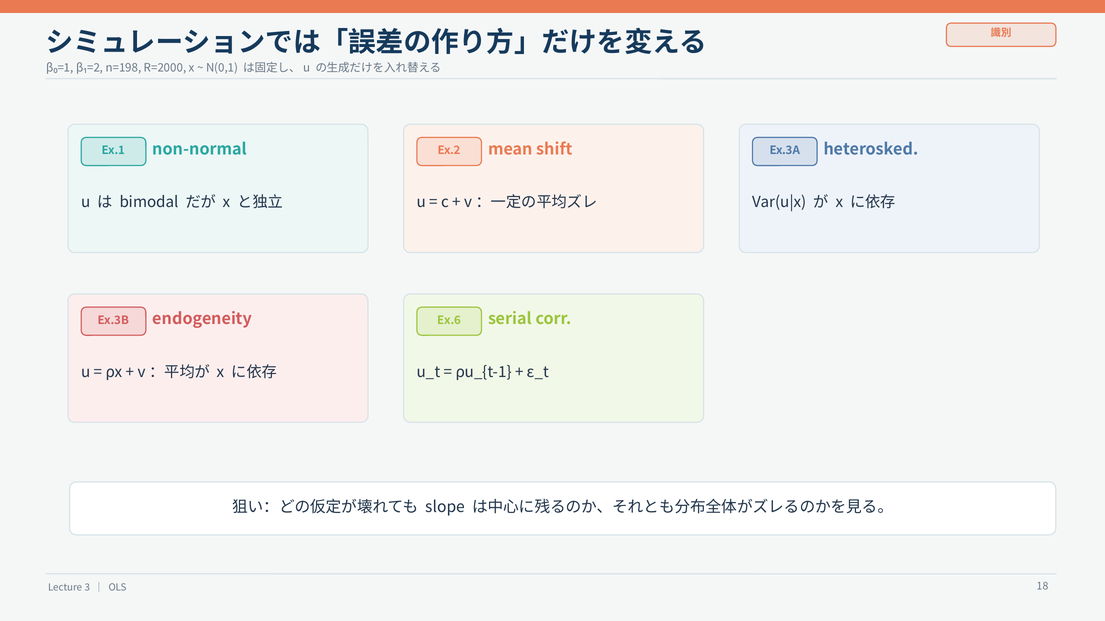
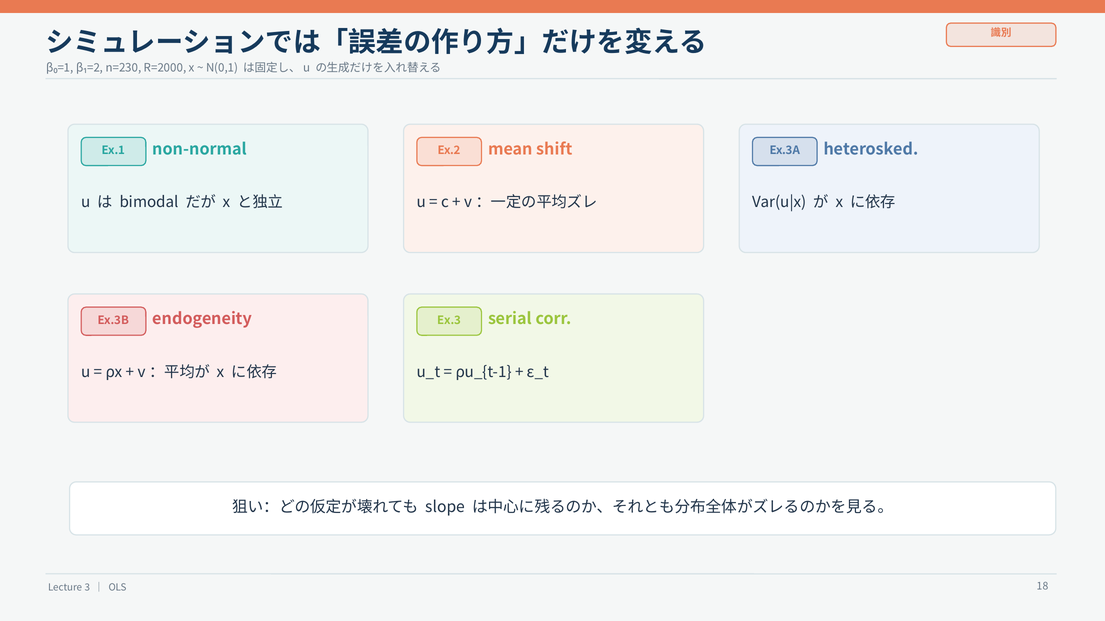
n=198: n=198 -> n=230
Ex.6: Ex.6 -> Ex.3
